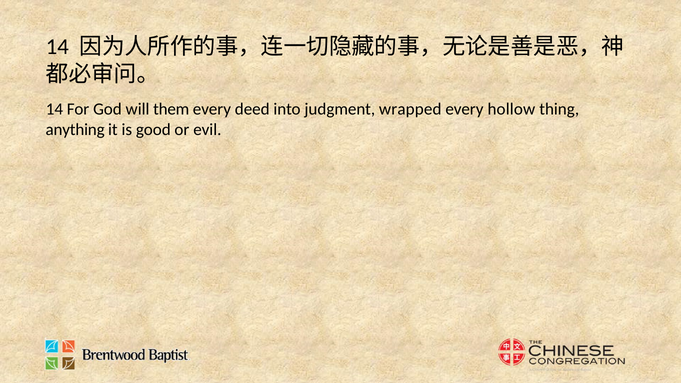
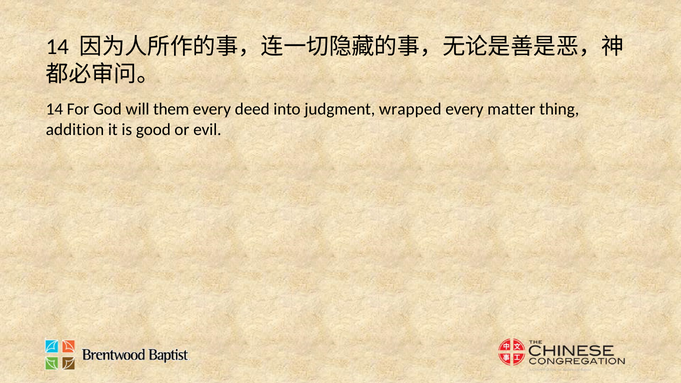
hollow: hollow -> matter
anything: anything -> addition
